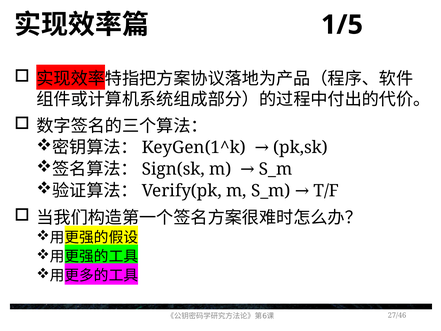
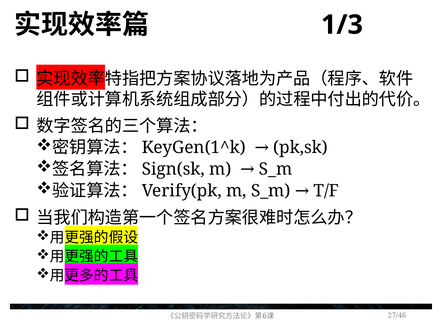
1/5: 1/5 -> 1/3
